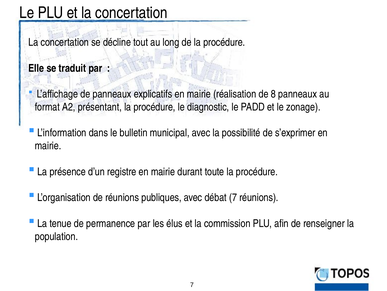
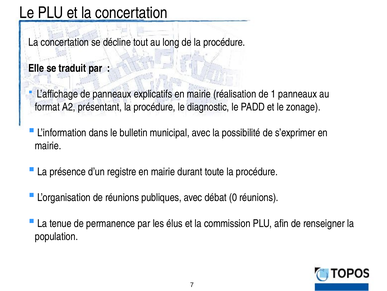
8: 8 -> 1
débat 7: 7 -> 0
